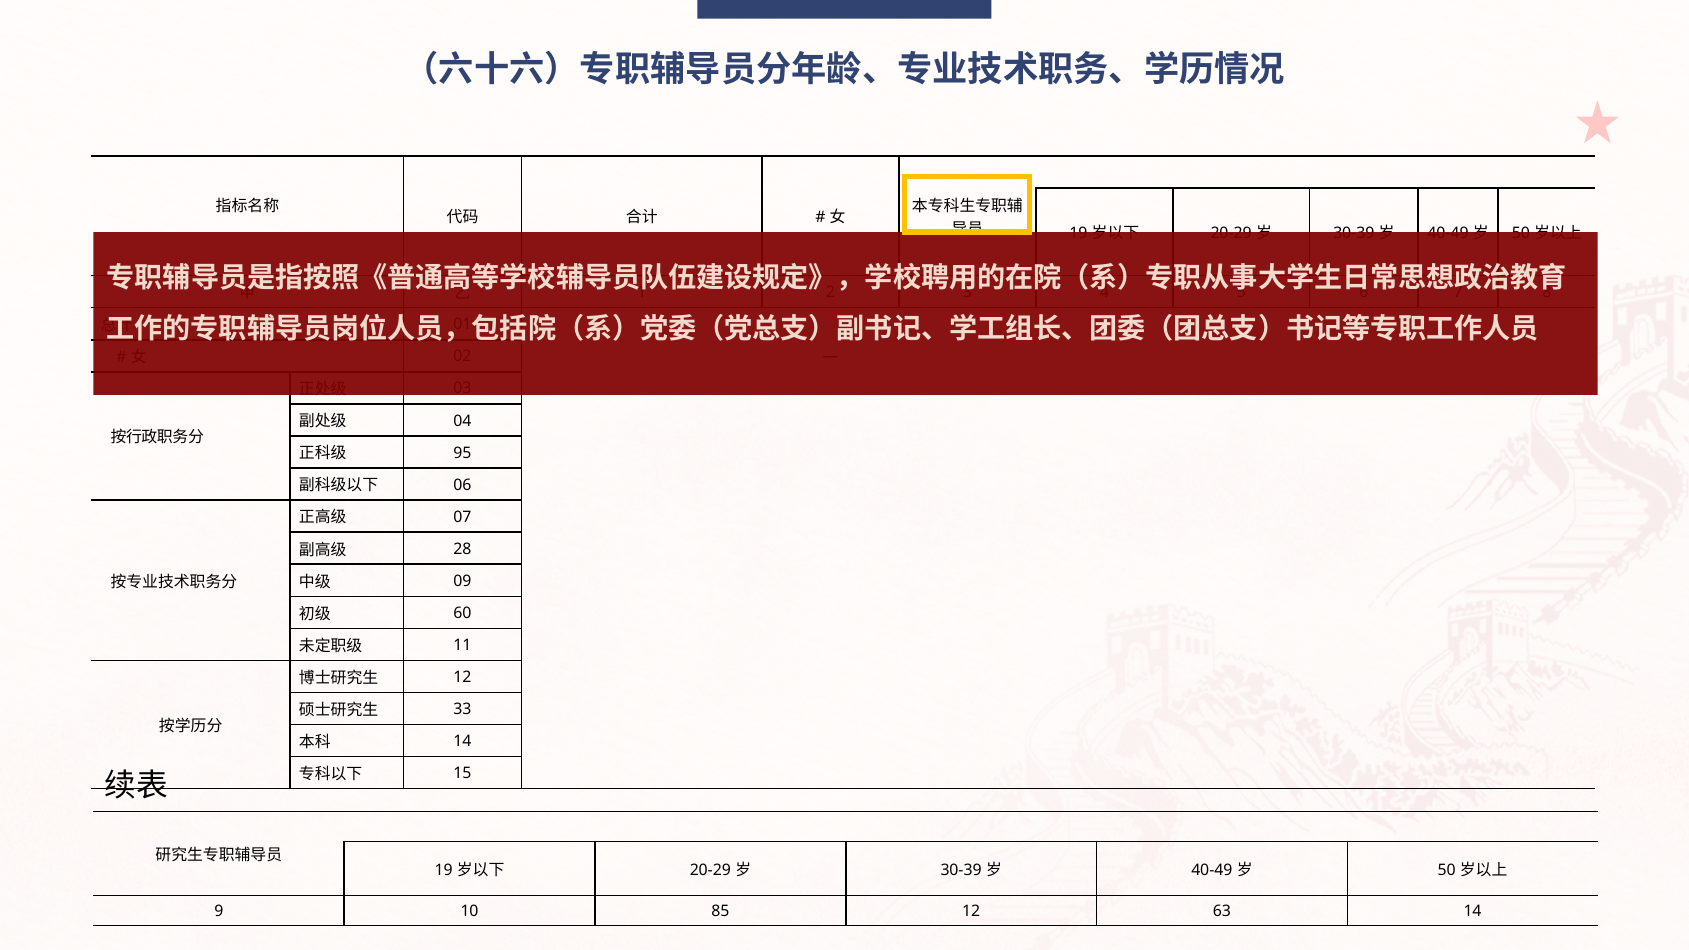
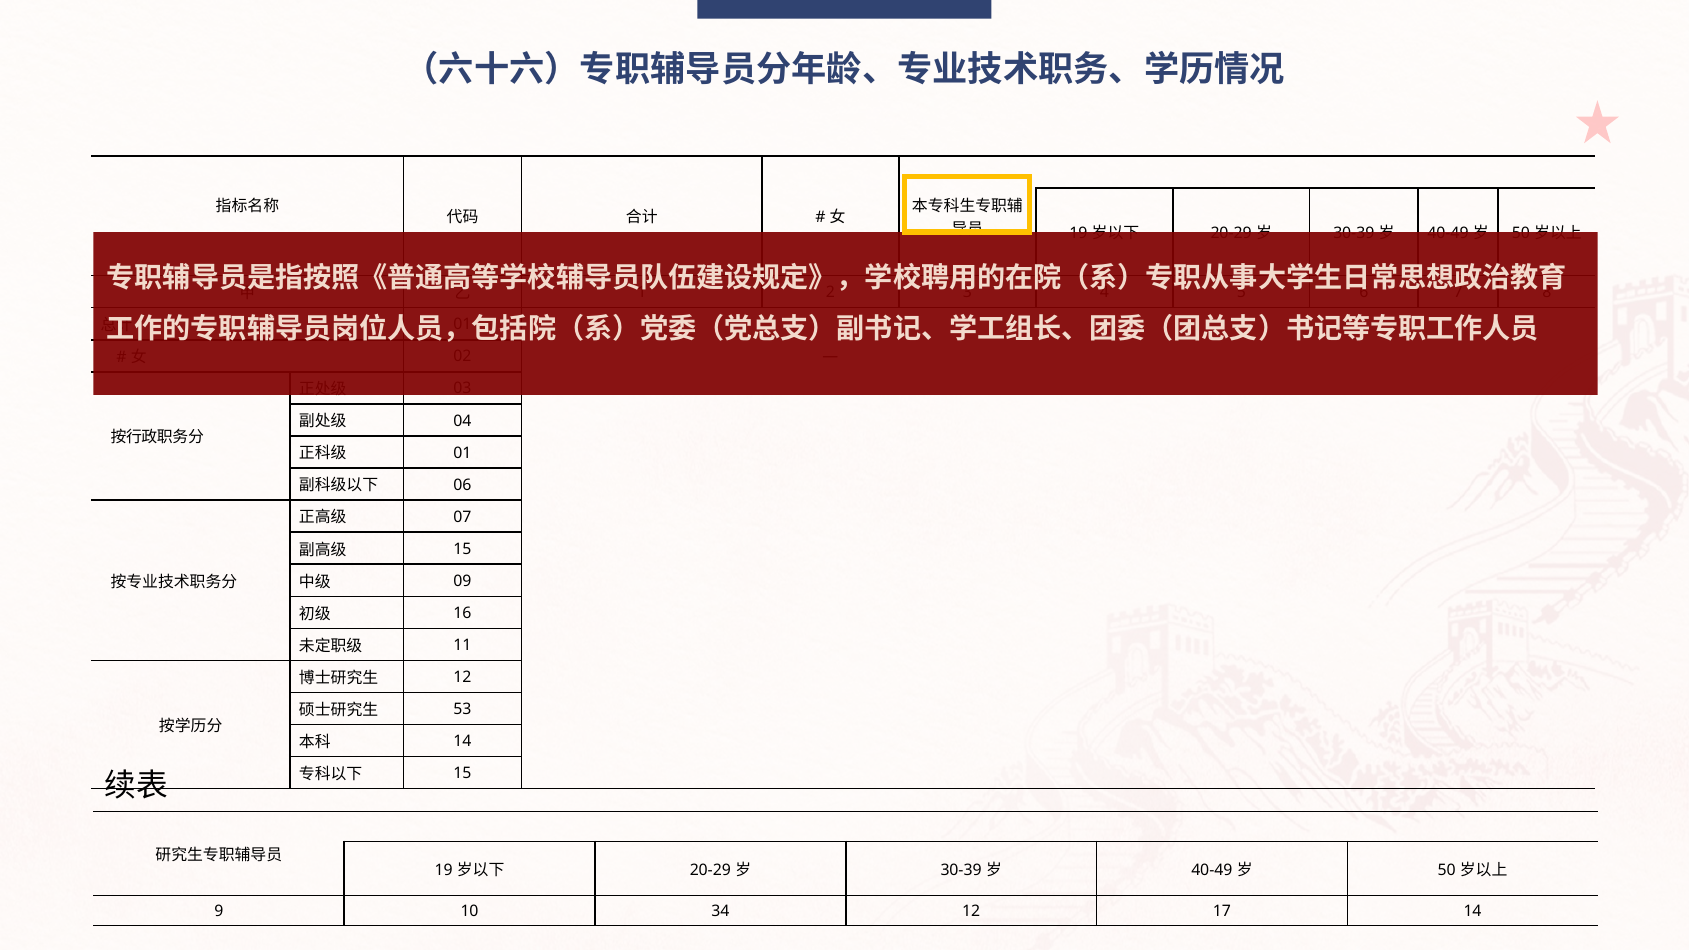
95 at (463, 453): 95 -> 01
28 at (463, 549): 28 -> 15
60: 60 -> 16
33: 33 -> 53
85: 85 -> 34
63: 63 -> 17
